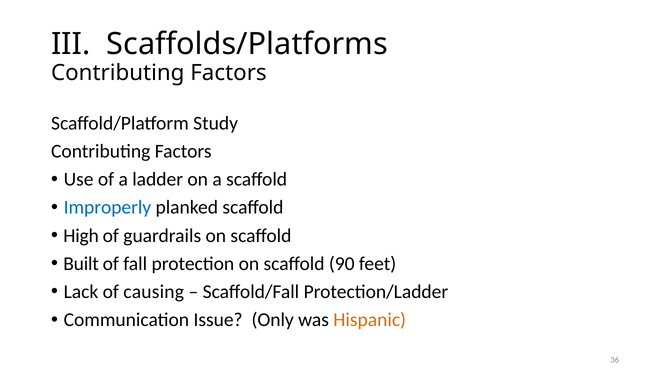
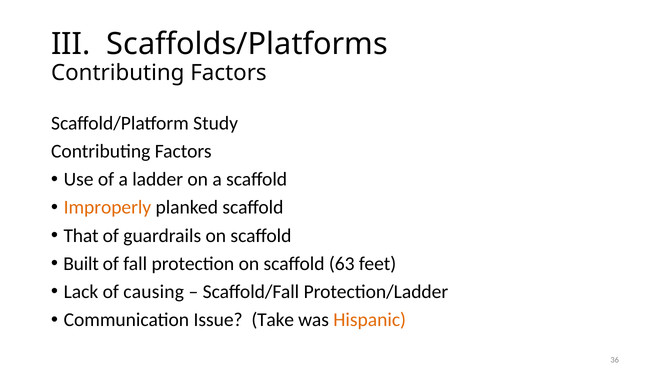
Improperly colour: blue -> orange
High: High -> That
90: 90 -> 63
Only: Only -> Take
